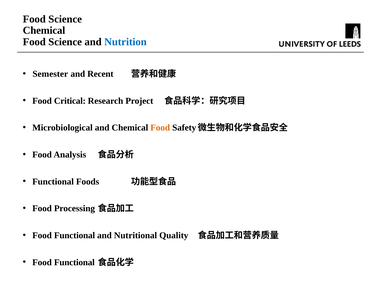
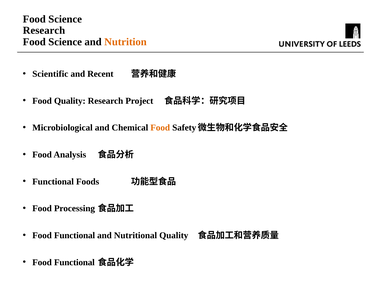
Chemical at (44, 30): Chemical -> Research
Nutrition colour: blue -> orange
Semester: Semester -> Scientific
Food Critical: Critical -> Quality
